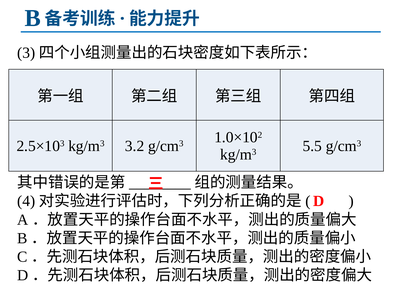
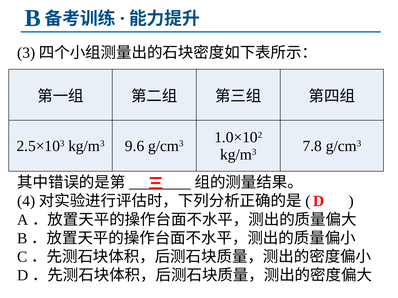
3.2: 3.2 -> 9.6
5.5: 5.5 -> 7.8
